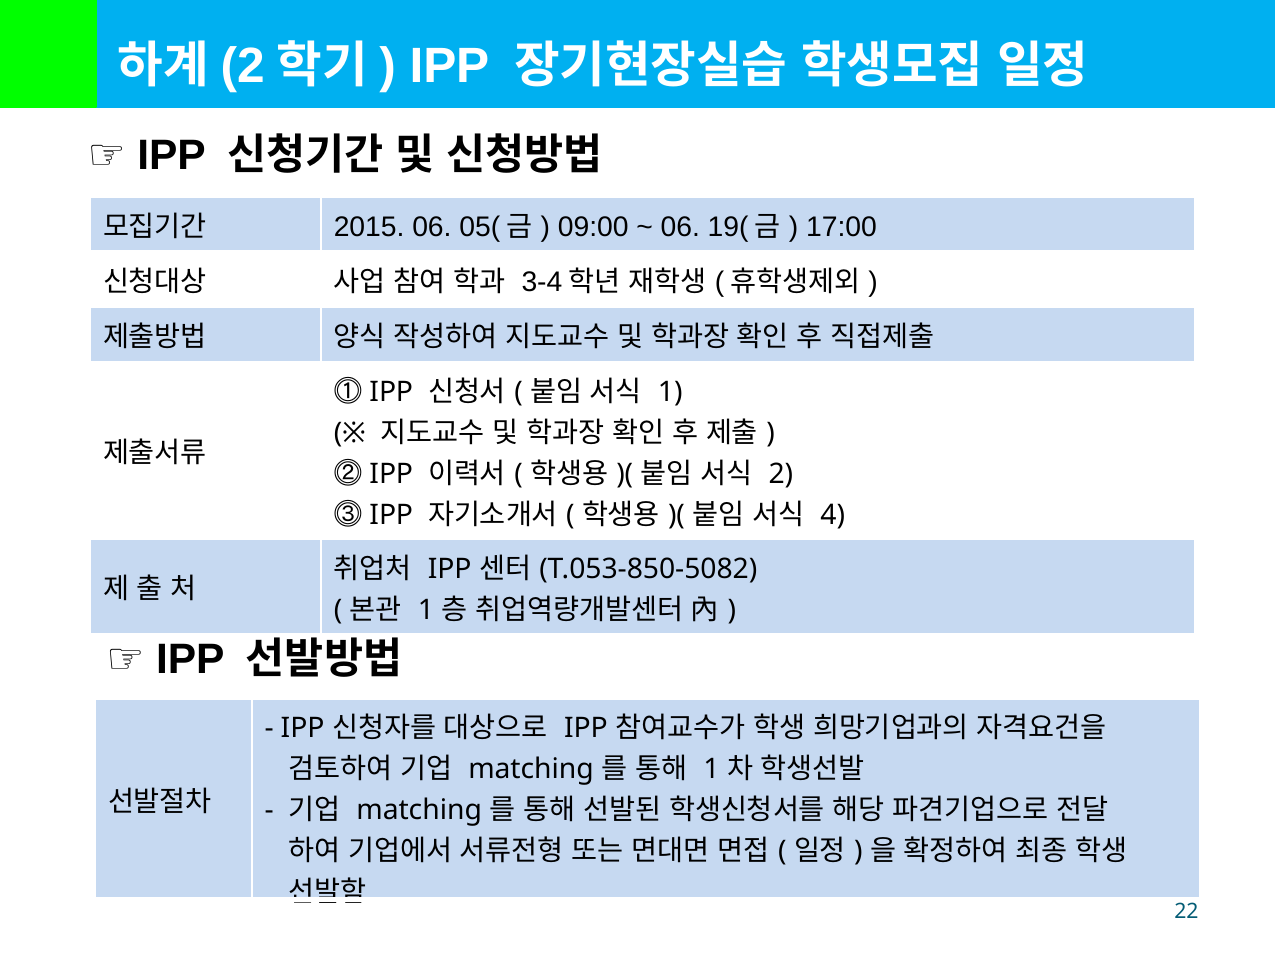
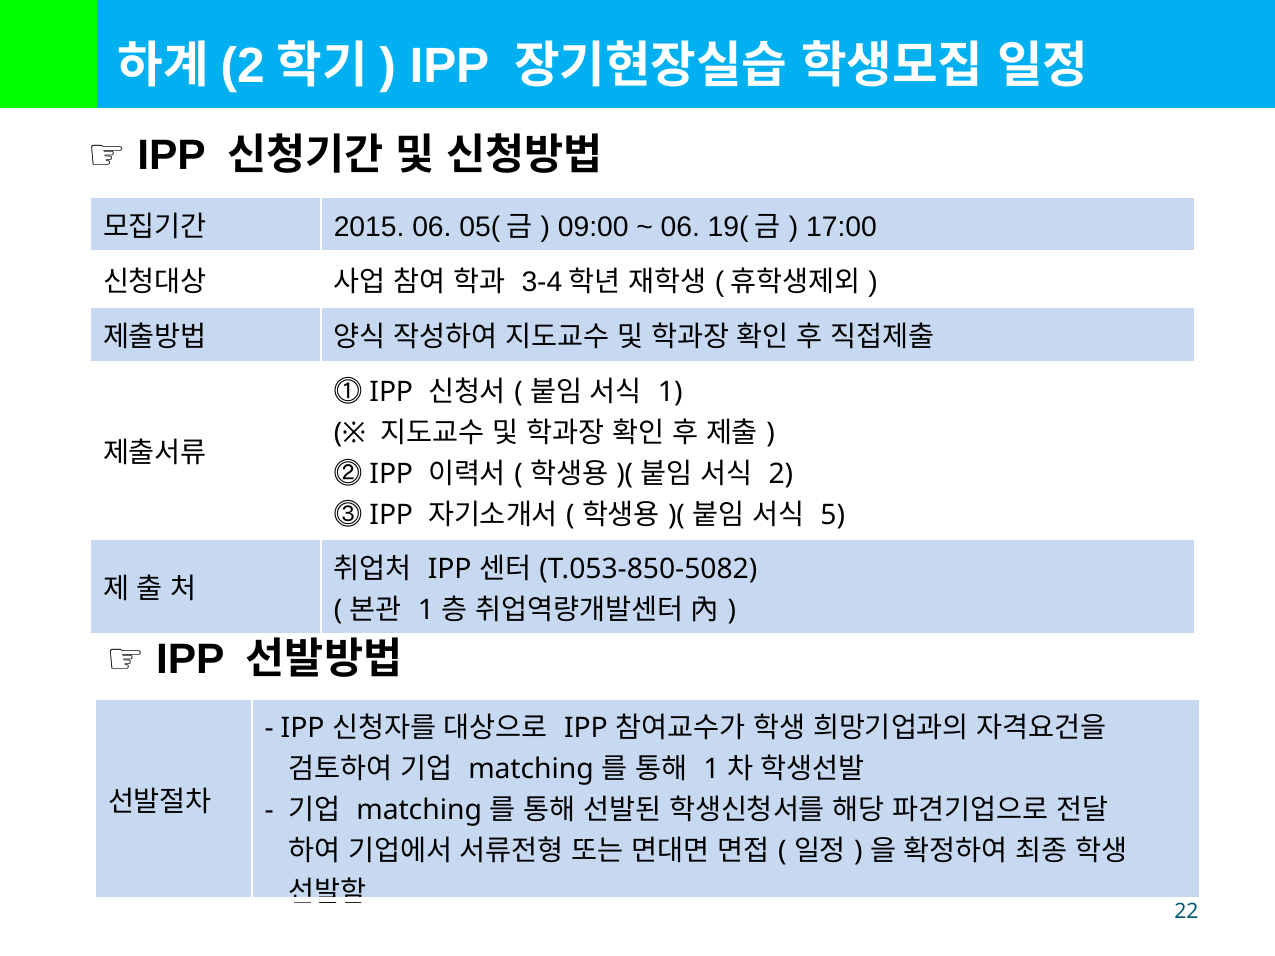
4: 4 -> 5
